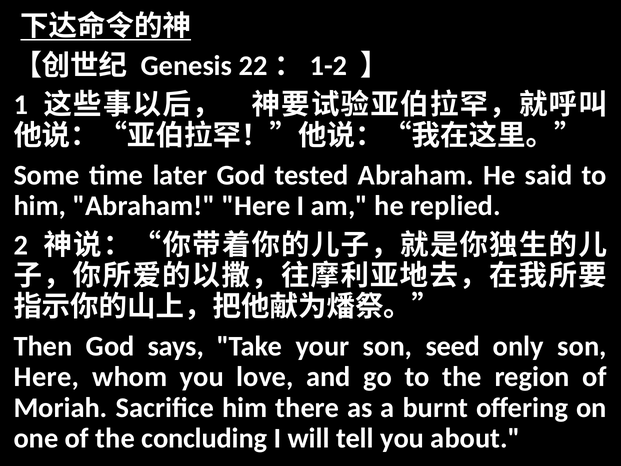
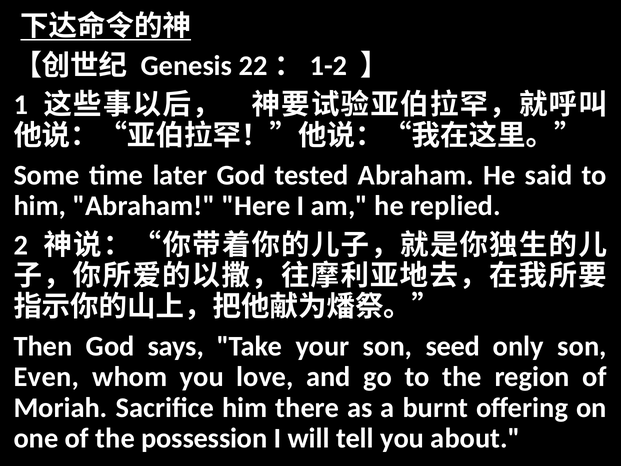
Here at (46, 377): Here -> Even
concluding: concluding -> possession
